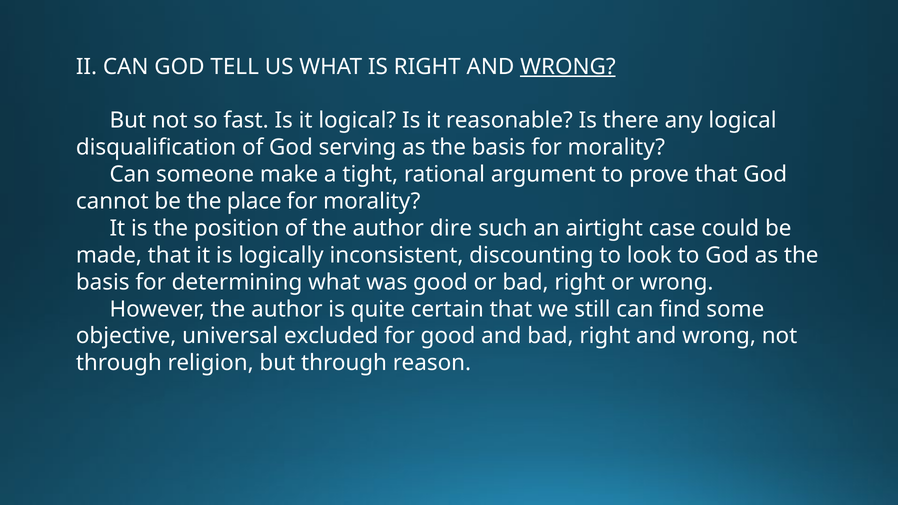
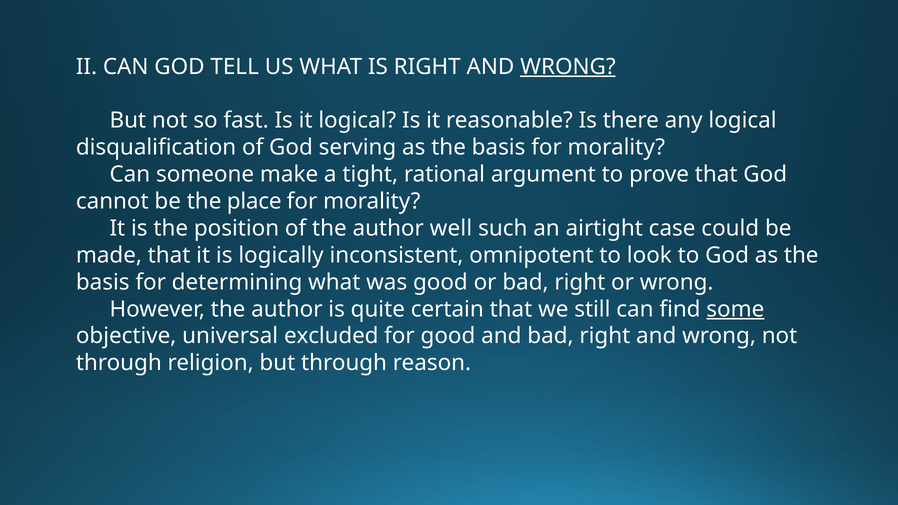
dire: dire -> well
discounting: discounting -> omnipotent
some underline: none -> present
